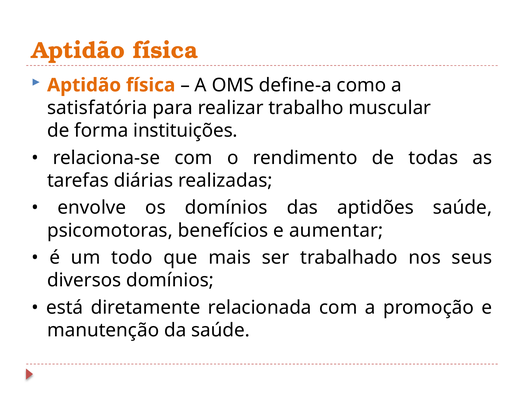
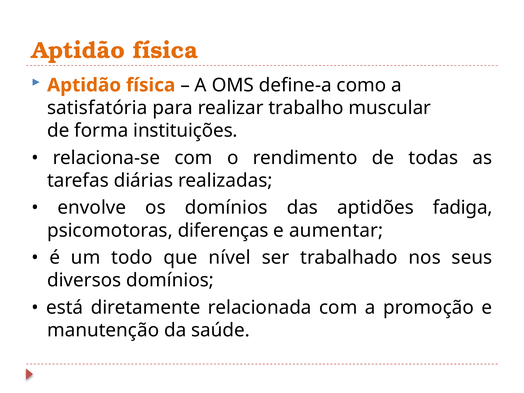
aptidões saúde: saúde -> fadiga
benefícios: benefícios -> diferenças
mais: mais -> nível
